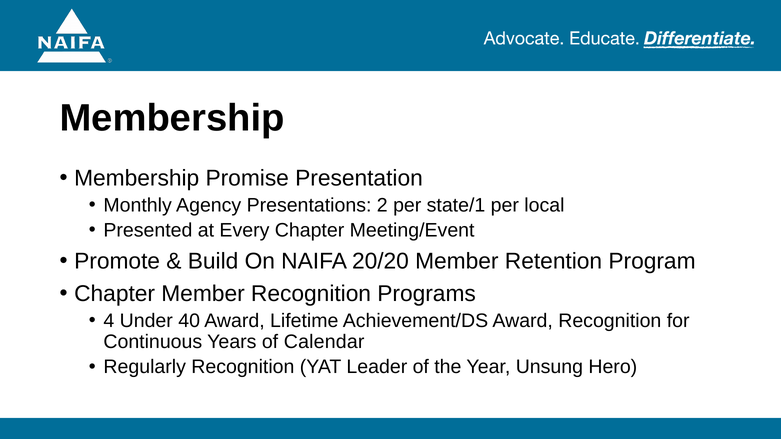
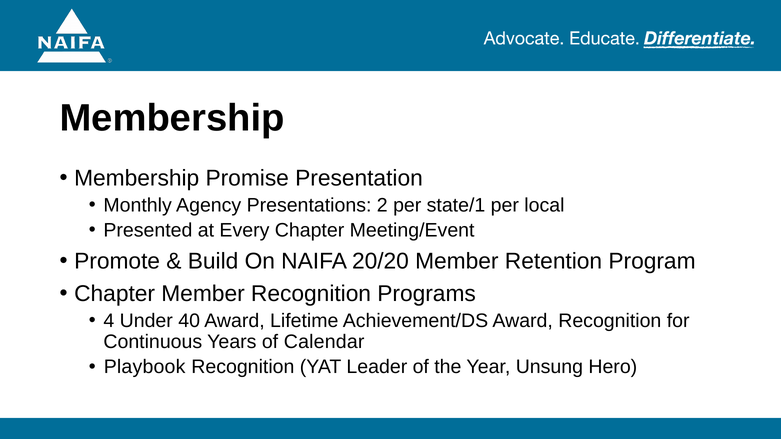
Regularly: Regularly -> Playbook
